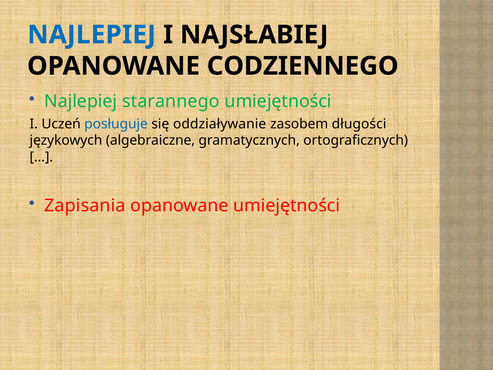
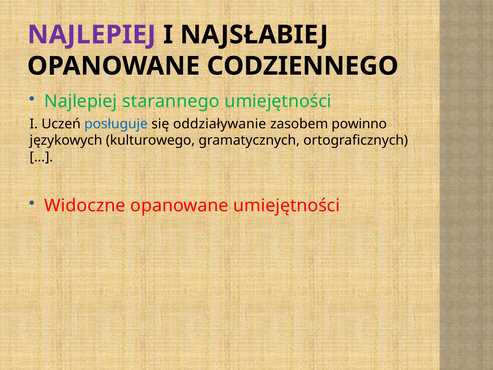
NAJLEPIEJ at (92, 35) colour: blue -> purple
długości: długości -> powinno
algebraiczne: algebraiczne -> kulturowego
Zapisania: Zapisania -> Widoczne
